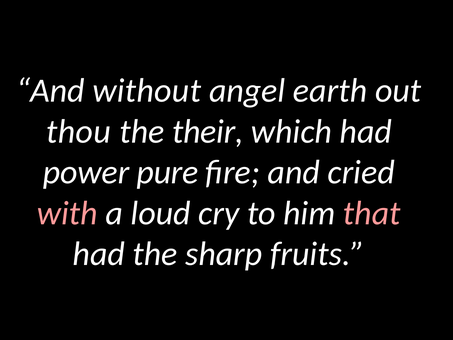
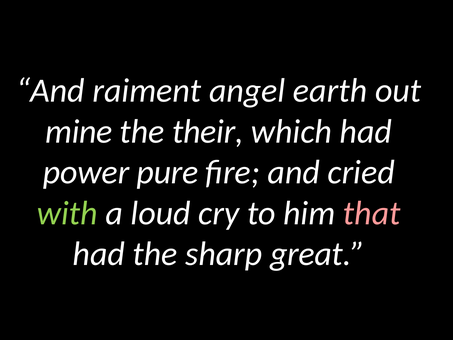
without: without -> raiment
thou: thou -> mine
with colour: pink -> light green
fruits: fruits -> great
